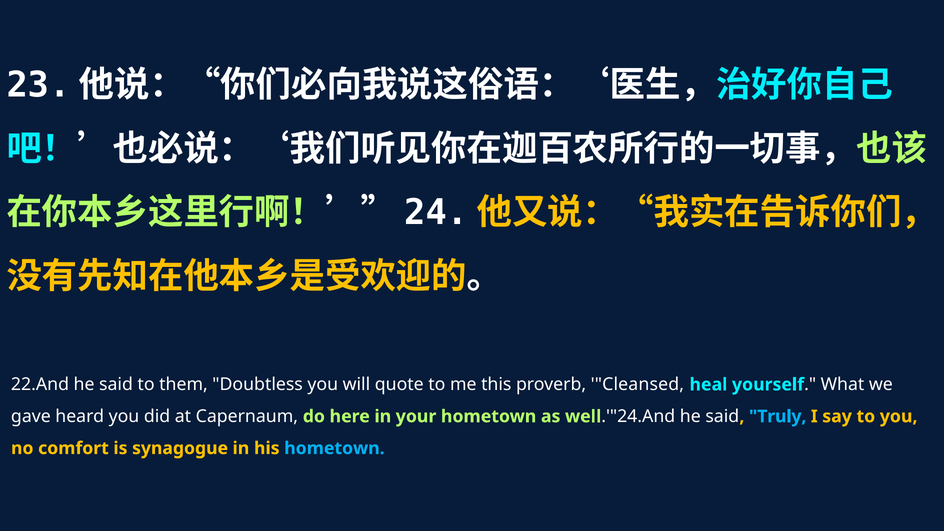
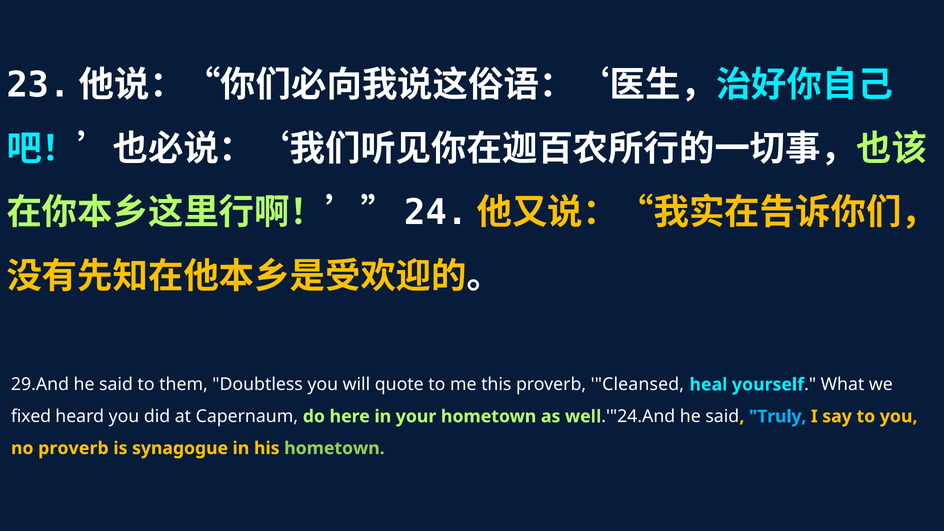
22.And: 22.And -> 29.And
gave: gave -> fixed
no comfort: comfort -> proverb
hometown at (334, 448) colour: light blue -> light green
